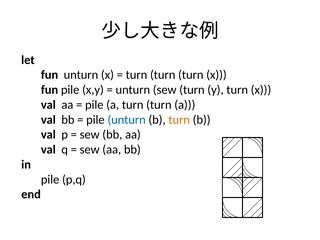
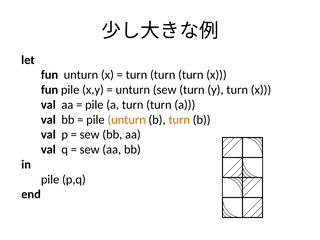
unturn at (127, 120) colour: blue -> orange
